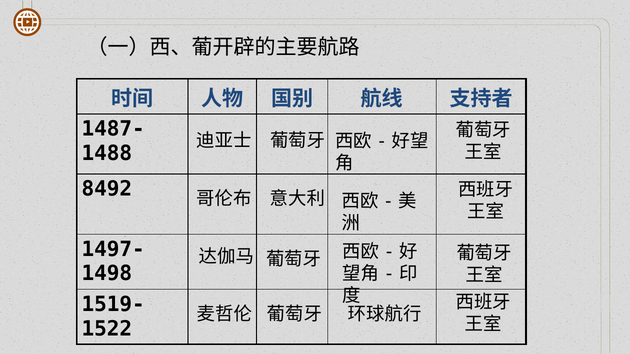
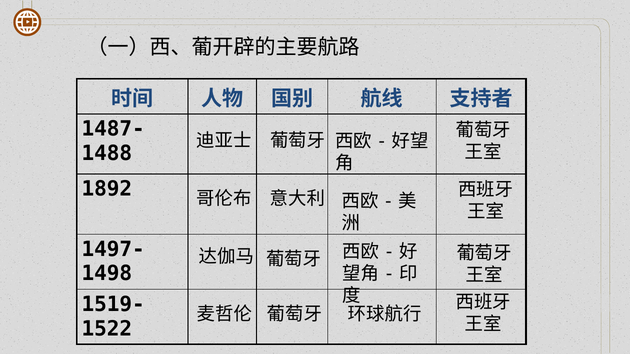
8492: 8492 -> 1892
